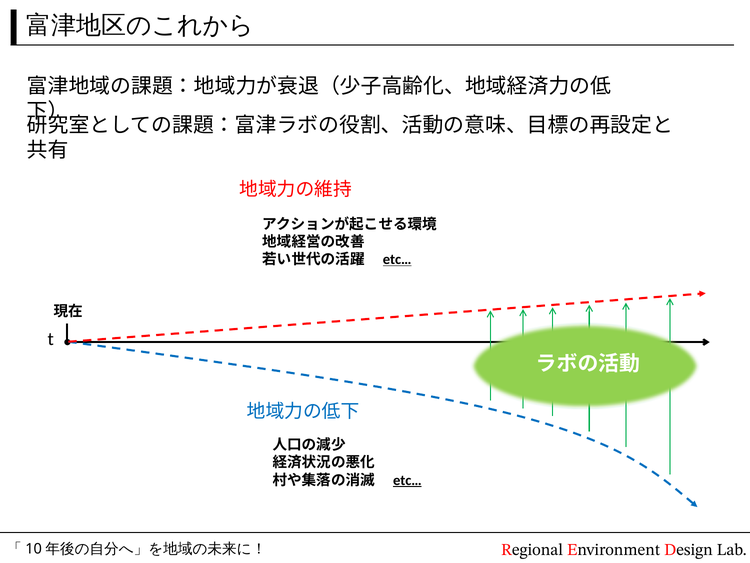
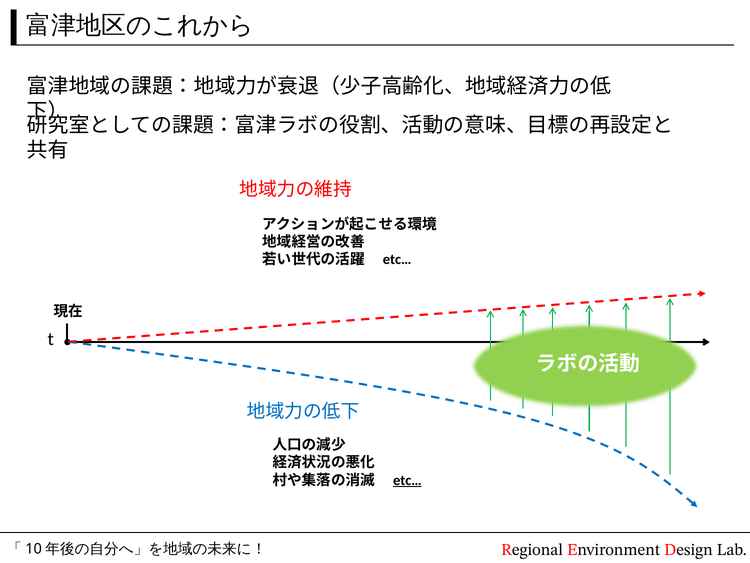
etc… at (397, 259) underline: present -> none
